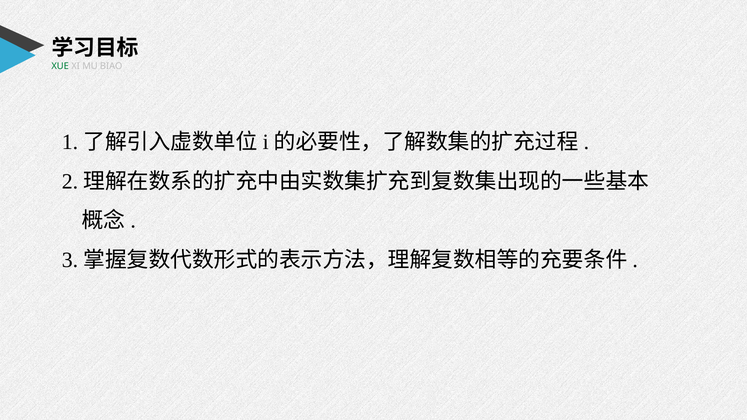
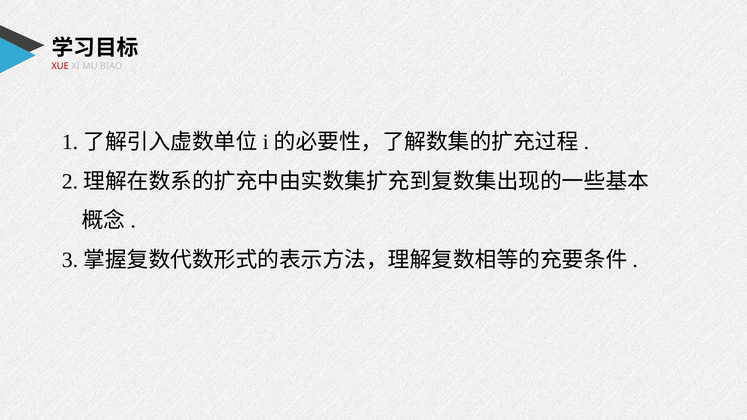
XUE colour: green -> red
